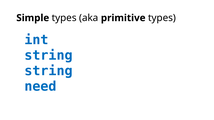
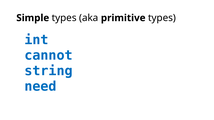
string at (48, 56): string -> cannot
